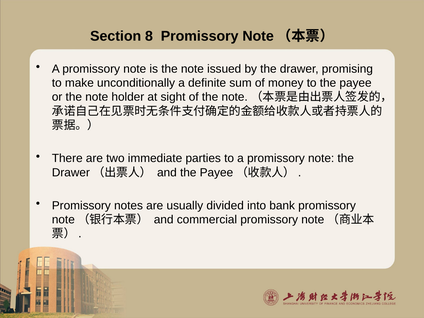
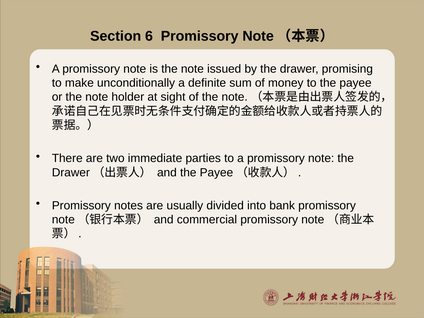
8: 8 -> 6
